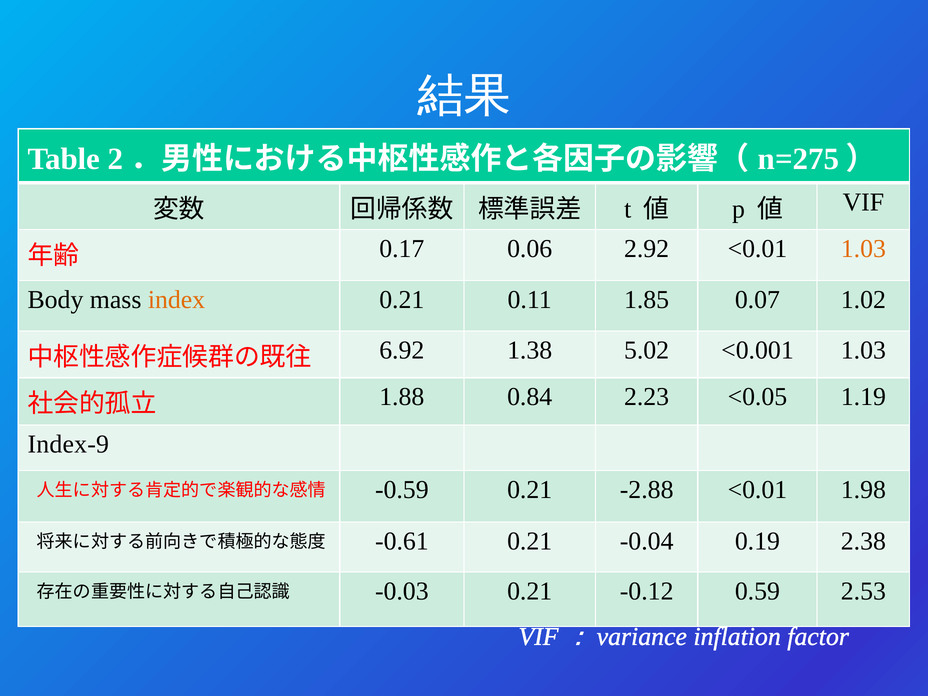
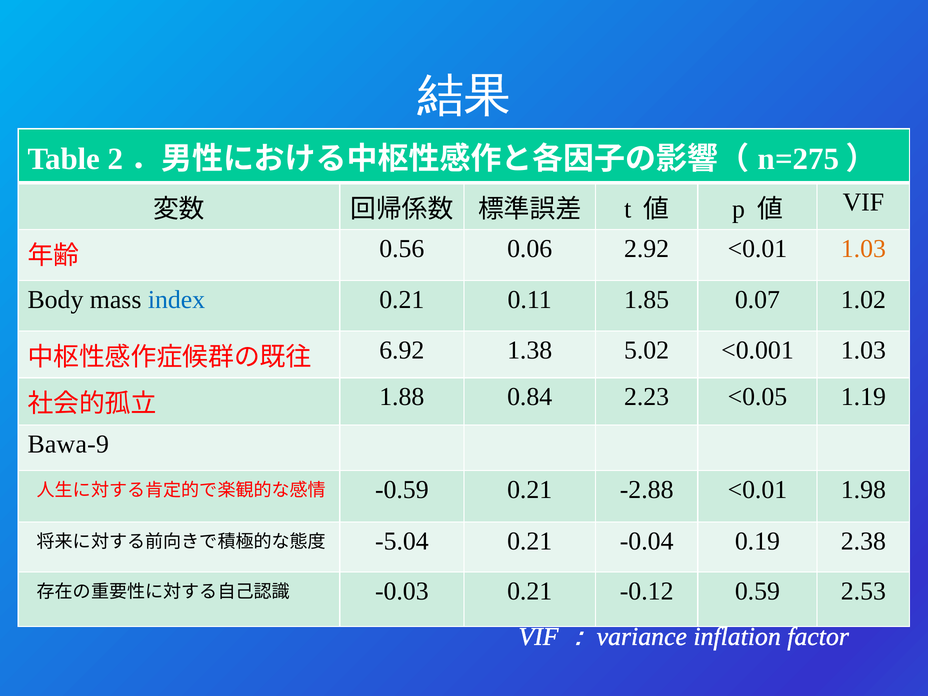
0.17: 0.17 -> 0.56
index colour: orange -> blue
Index-9: Index-9 -> Bawa-9
-0.61: -0.61 -> -5.04
